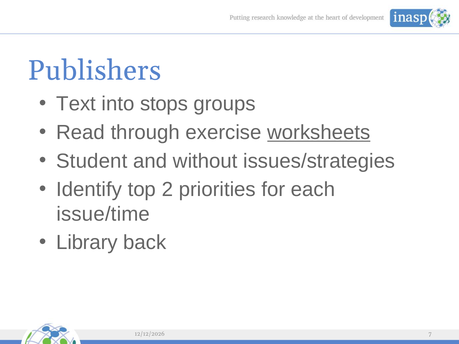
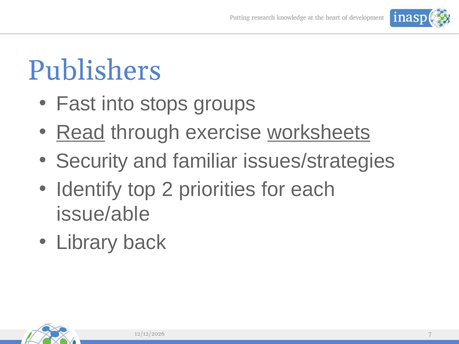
Text: Text -> Fast
Read underline: none -> present
Student: Student -> Security
without: without -> familiar
issue/time: issue/time -> issue/able
